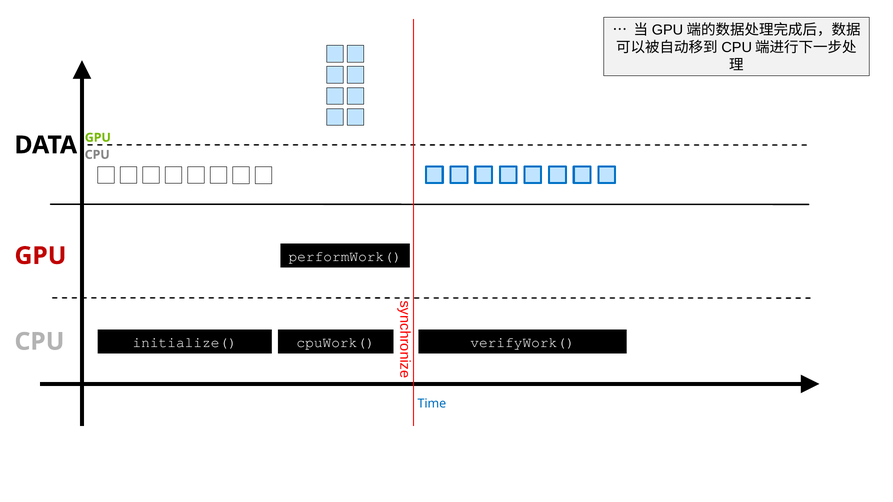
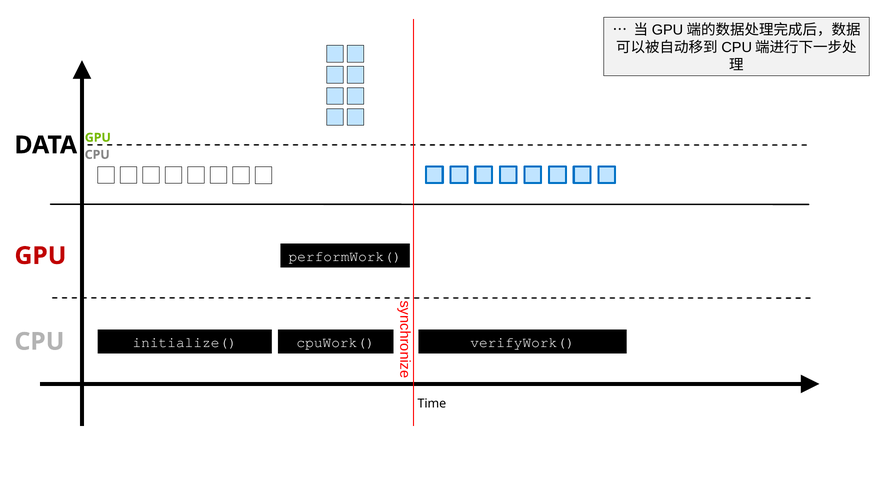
Time colour: blue -> black
